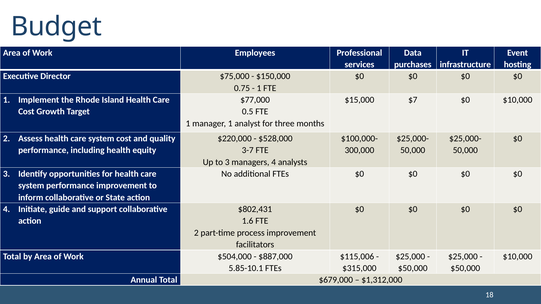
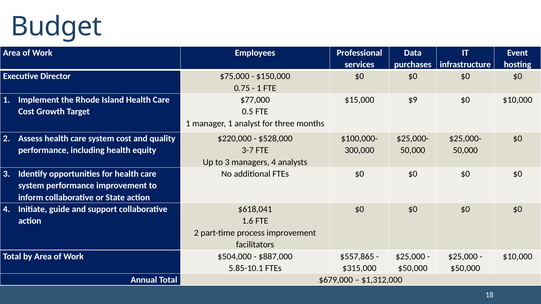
$7: $7 -> $9
$802,431: $802,431 -> $618,041
$115,006: $115,006 -> $557,865
